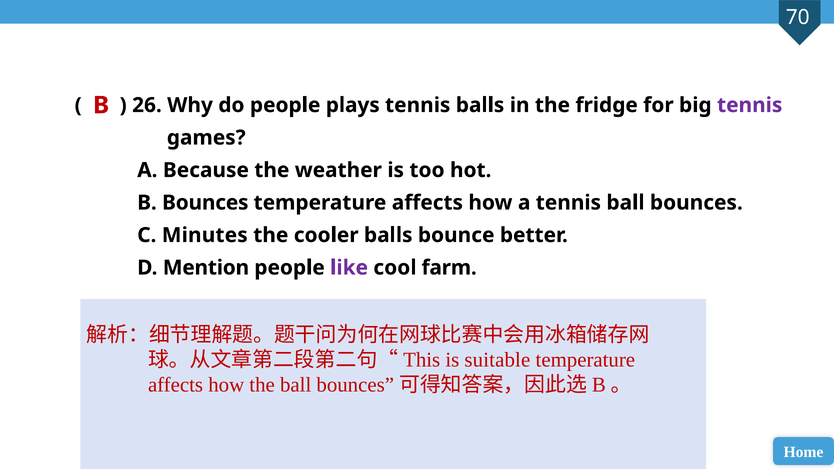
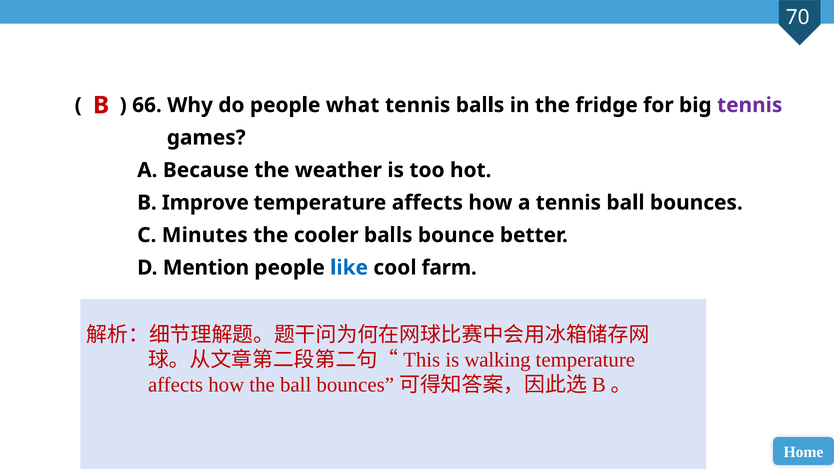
26: 26 -> 66
plays: plays -> what
B Bounces: Bounces -> Improve
like colour: purple -> blue
suitable: suitable -> walking
